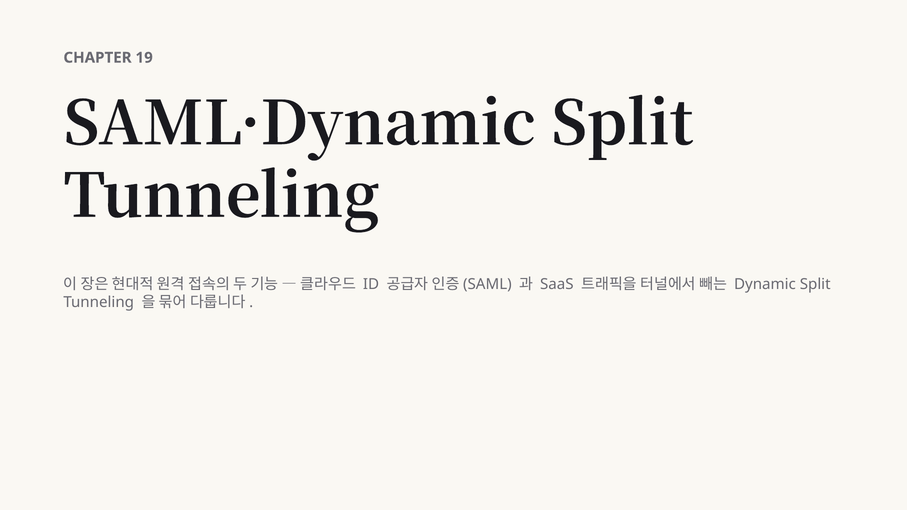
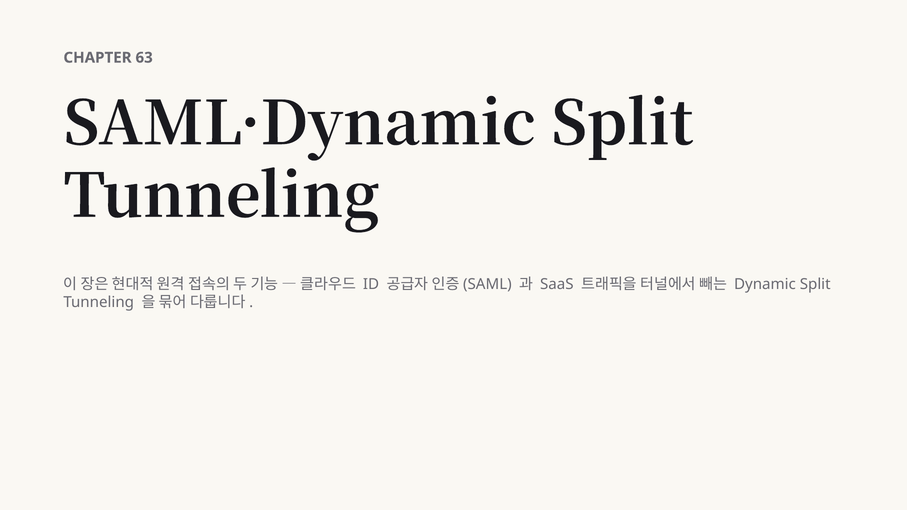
19: 19 -> 63
